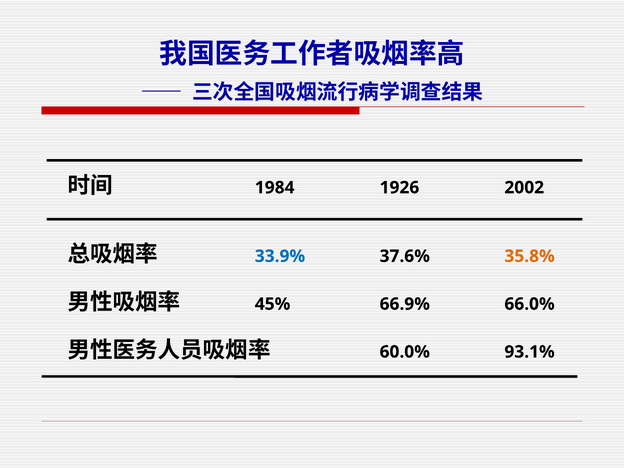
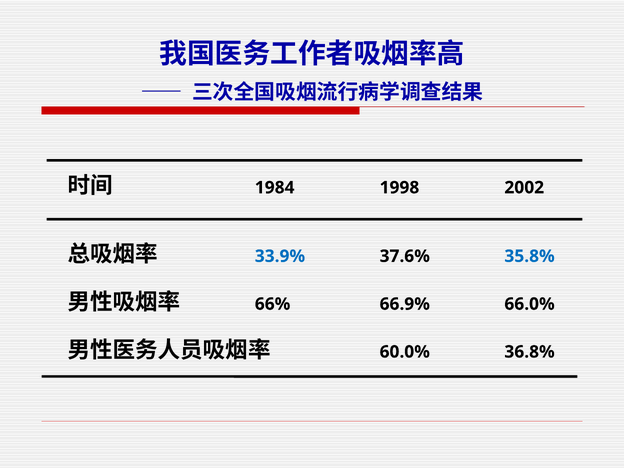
1926: 1926 -> 1998
35.8% colour: orange -> blue
45%: 45% -> 66%
93.1%: 93.1% -> 36.8%
